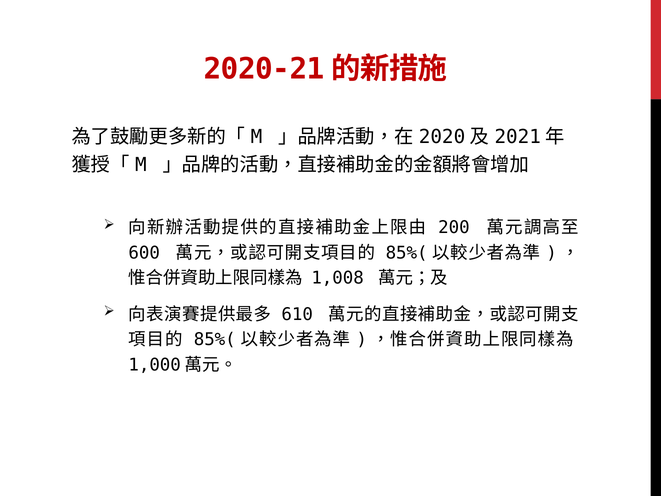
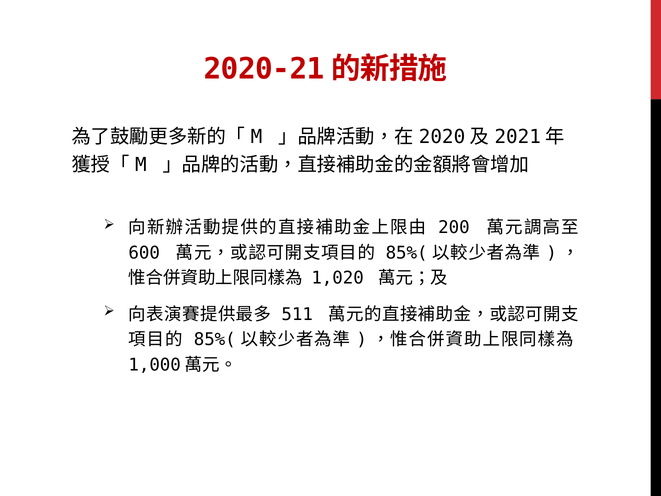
1,008: 1,008 -> 1,020
610: 610 -> 511
